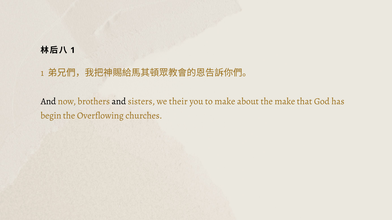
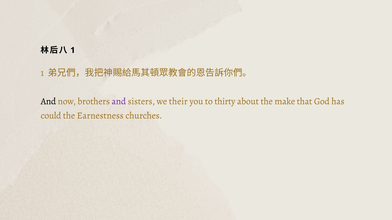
and at (119, 101) colour: black -> purple
to make: make -> thirty
begin: begin -> could
Overflowing: Overflowing -> Earnestness
